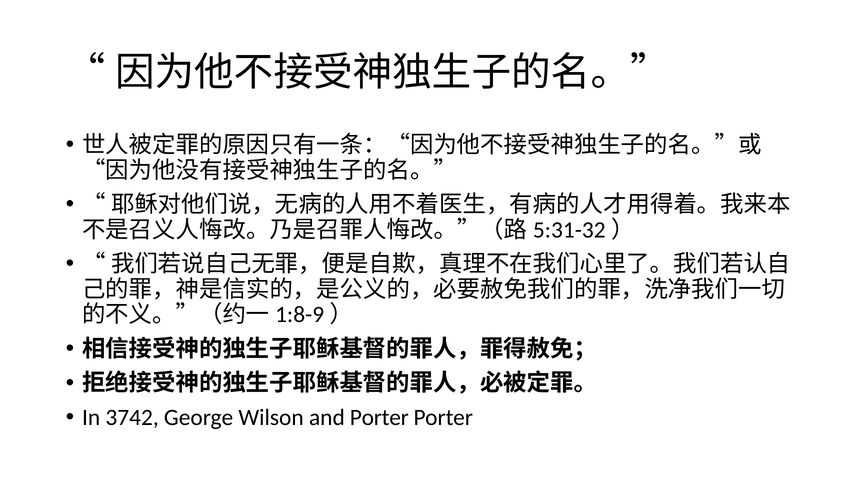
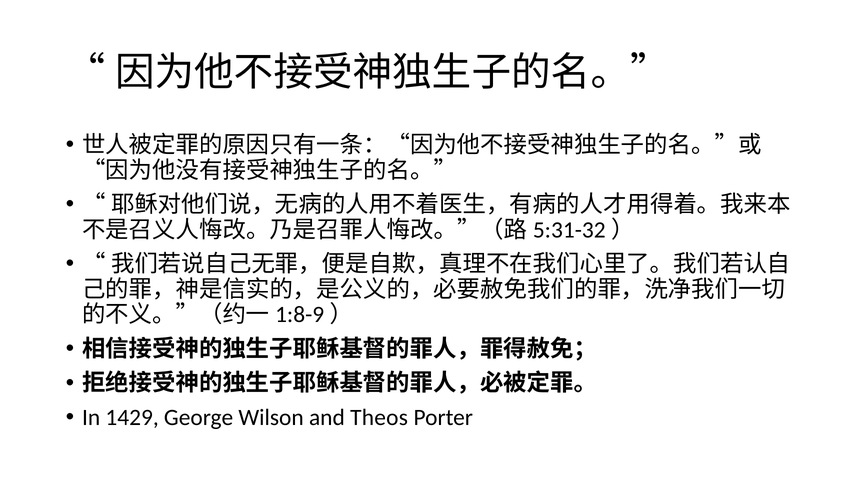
3742: 3742 -> 1429
and Porter: Porter -> Theos
